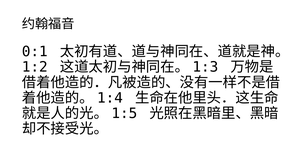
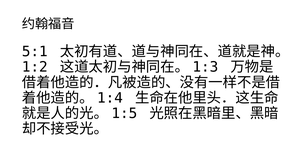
0:1: 0:1 -> 5:1
